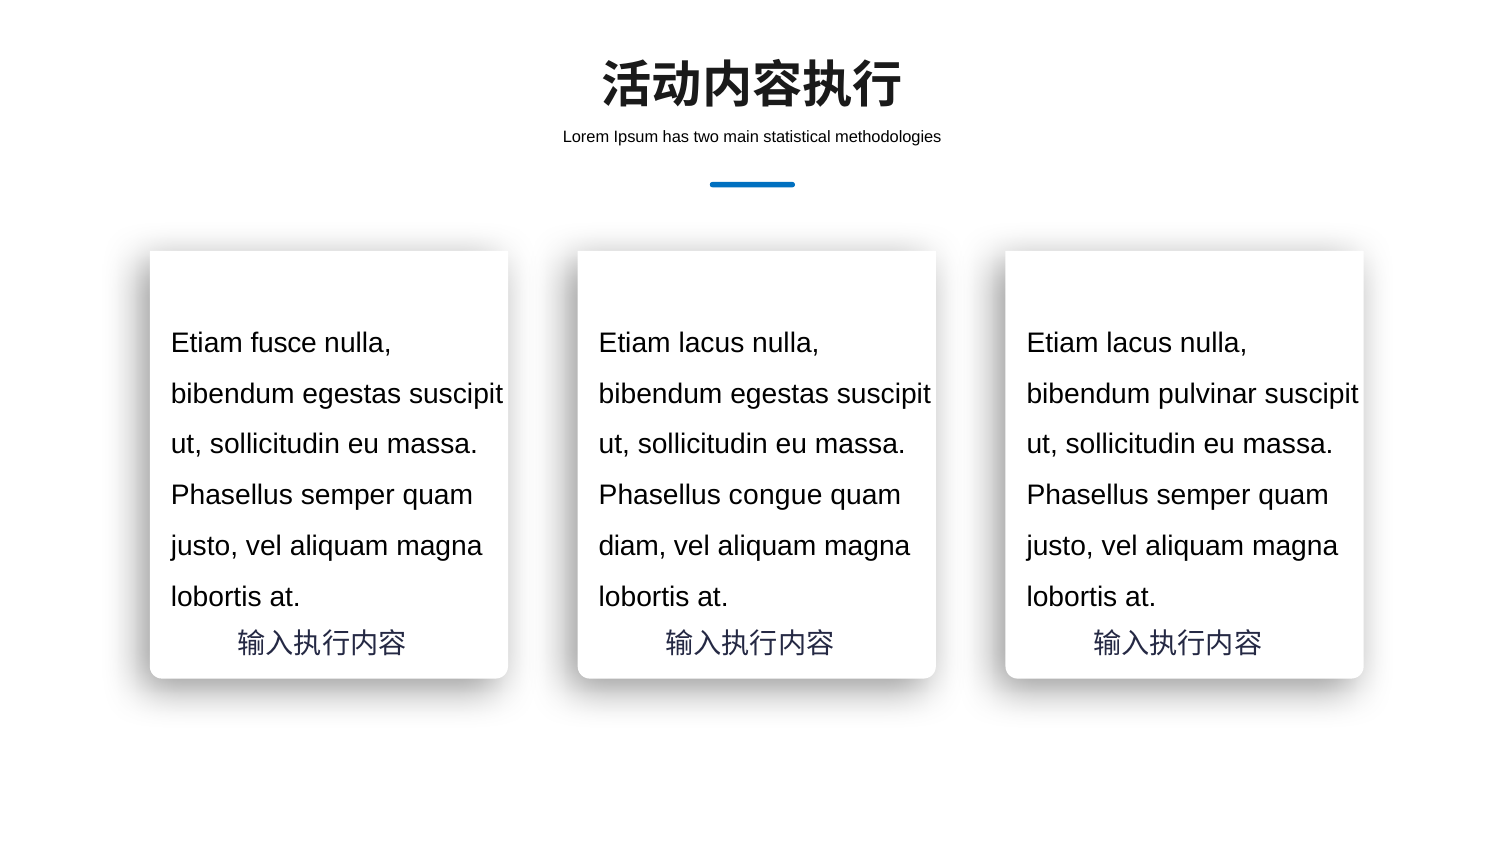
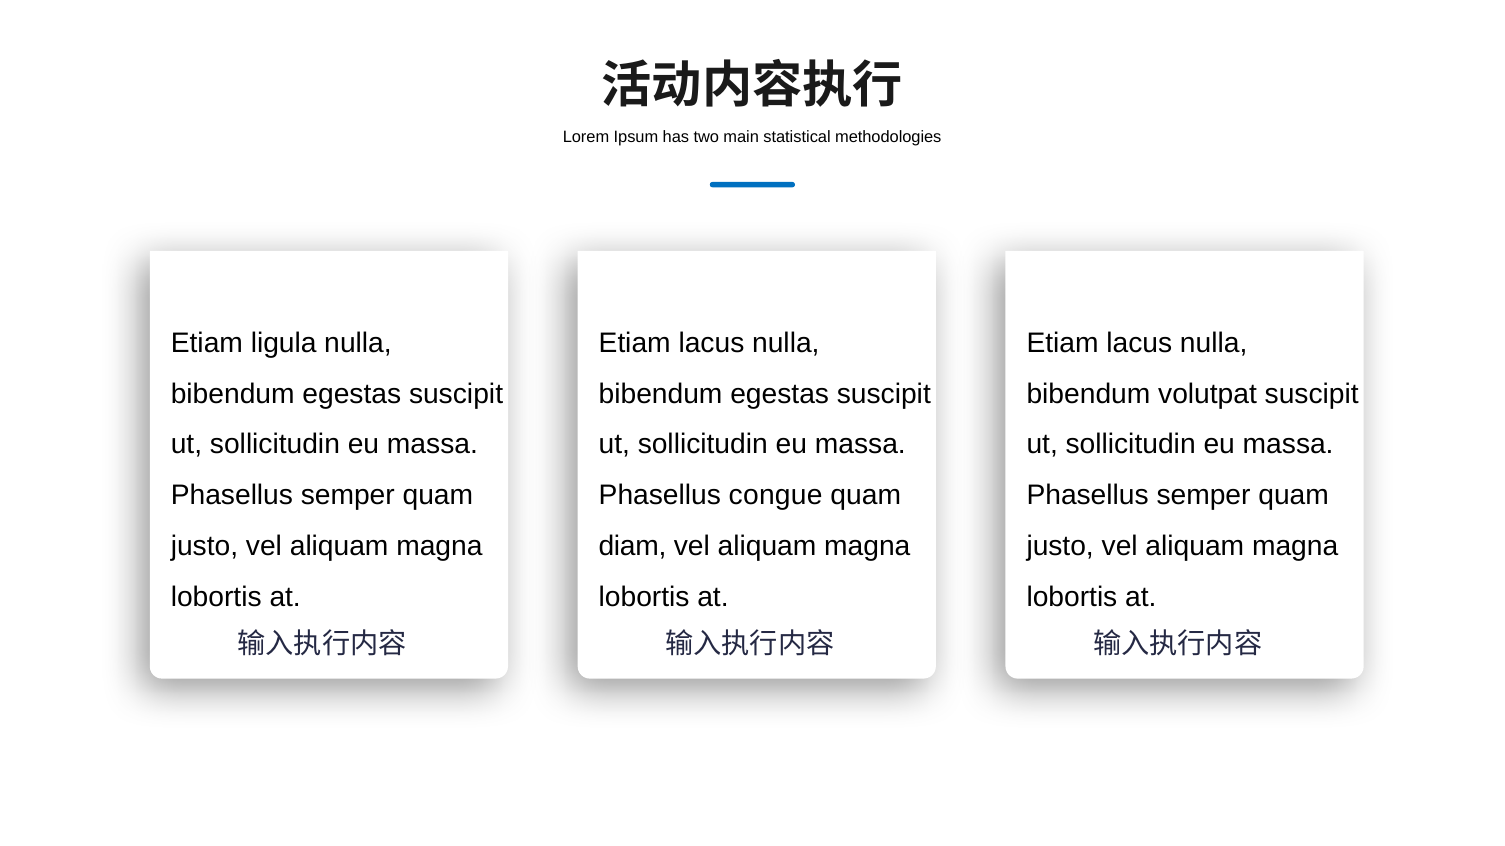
fusce: fusce -> ligula
pulvinar: pulvinar -> volutpat
